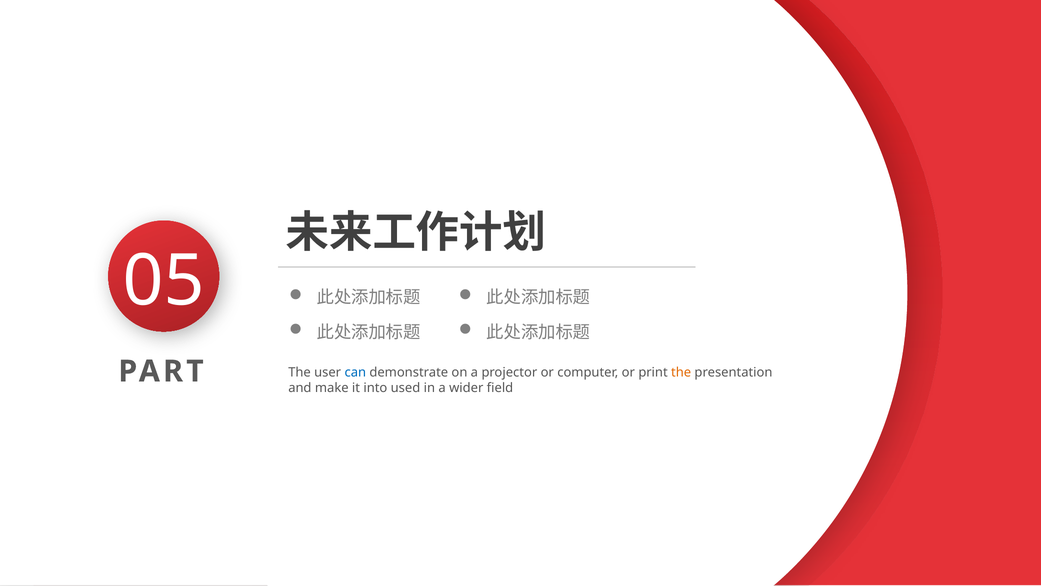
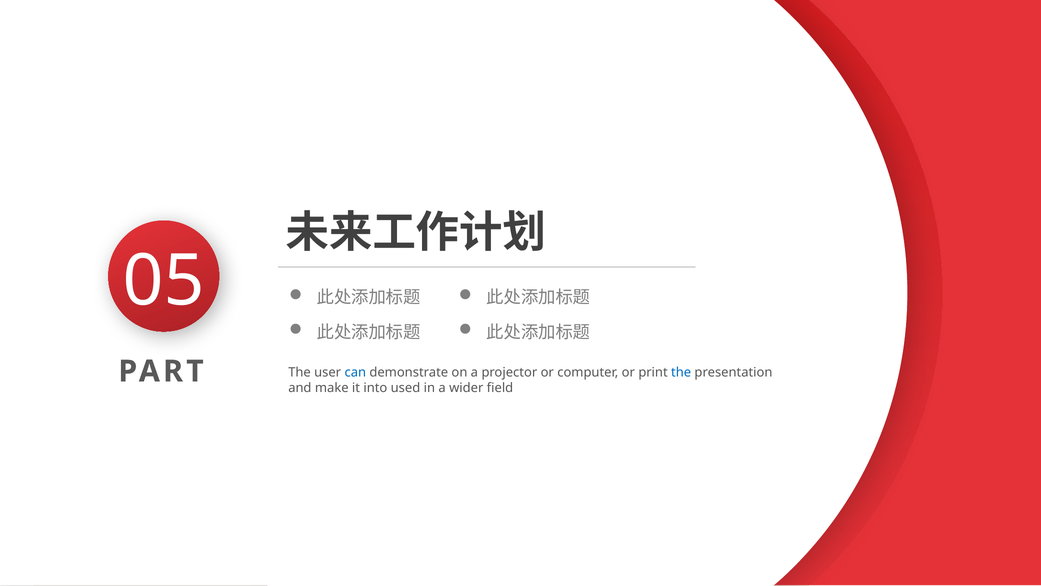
the at (681, 372) colour: orange -> blue
